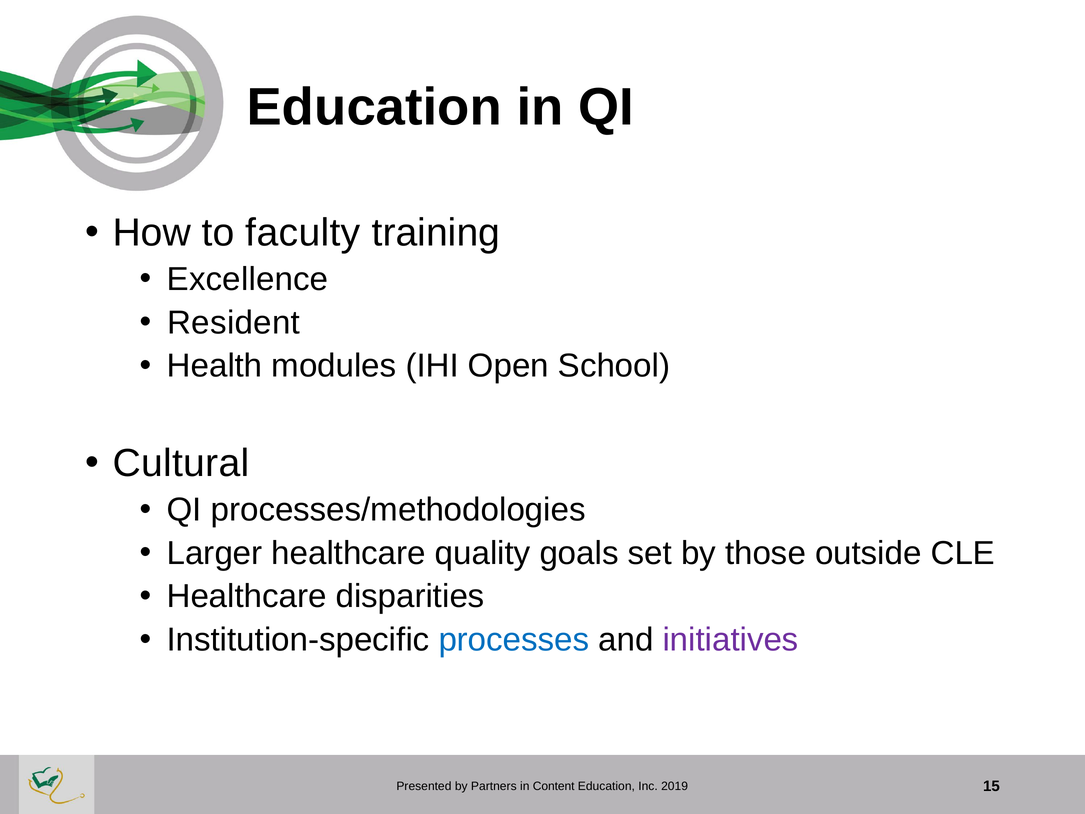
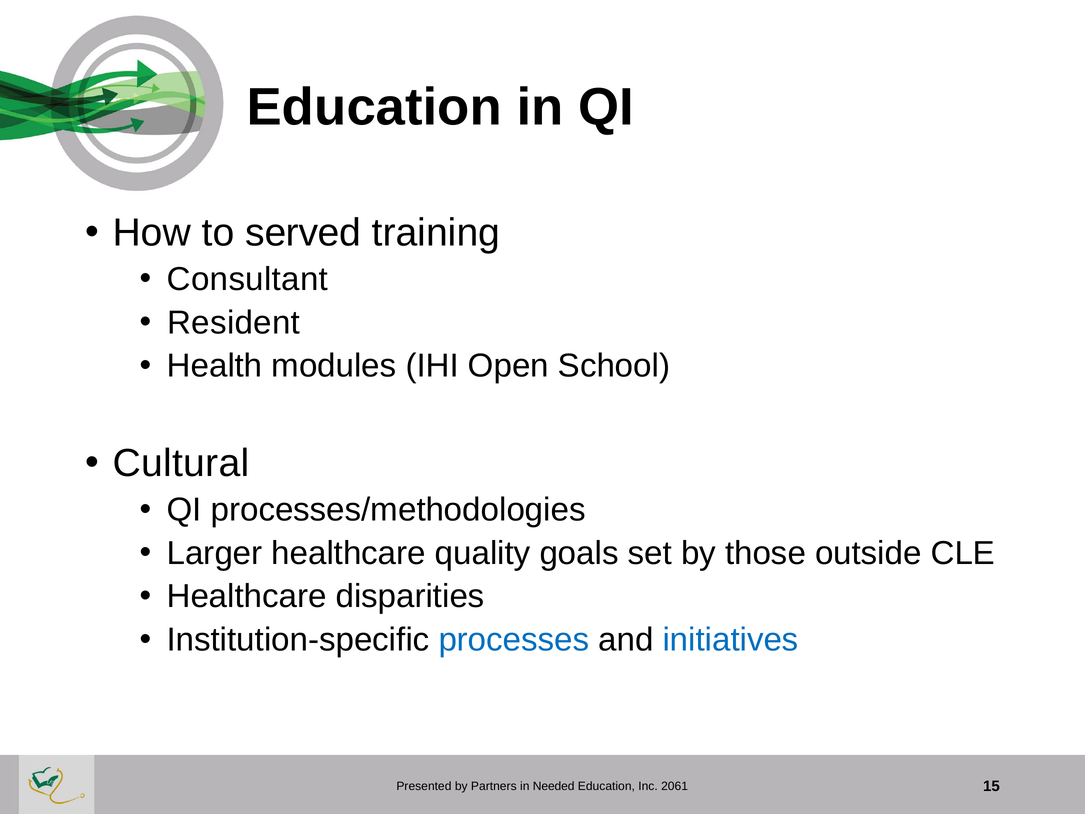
faculty: faculty -> served
Excellence: Excellence -> Consultant
initiatives colour: purple -> blue
Content: Content -> Needed
2019: 2019 -> 2061
